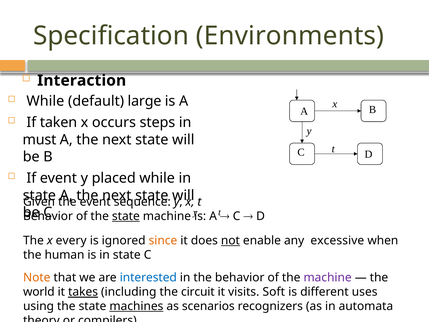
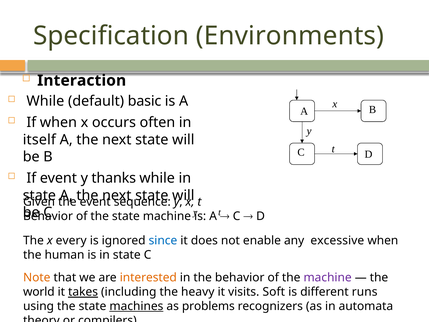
large: large -> basic
If taken: taken -> when
steps: steps -> often
must: must -> itself
placed: placed -> thanks
state at (126, 216) underline: present -> none
since colour: orange -> blue
not underline: present -> none
interested colour: blue -> orange
circuit: circuit -> heavy
uses: uses -> runs
scenarios: scenarios -> problems
